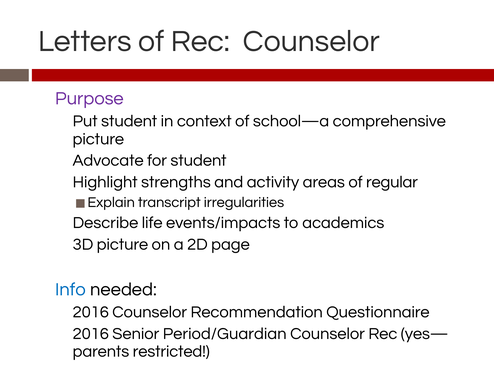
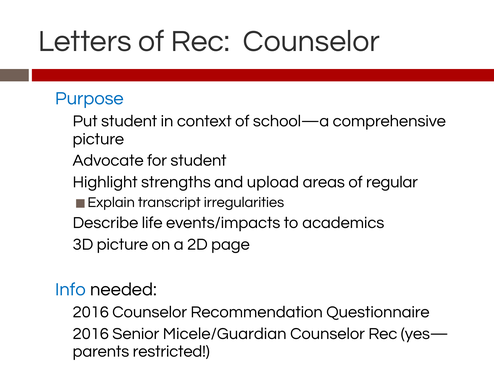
Purpose colour: purple -> blue
activity: activity -> upload
Period/Guardian: Period/Guardian -> Micele/Guardian
